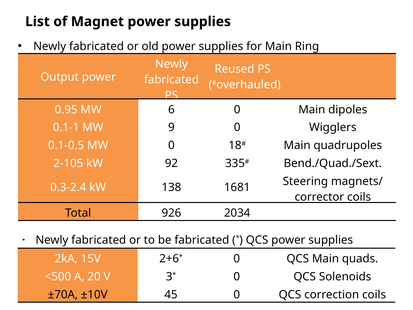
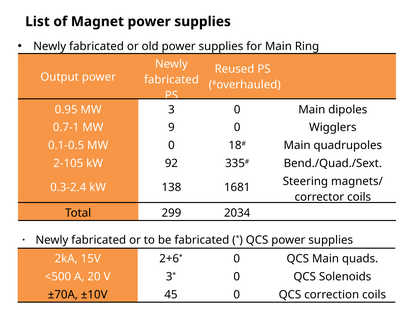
6: 6 -> 3
0.1-1: 0.1-1 -> 0.7-1
926: 926 -> 299
